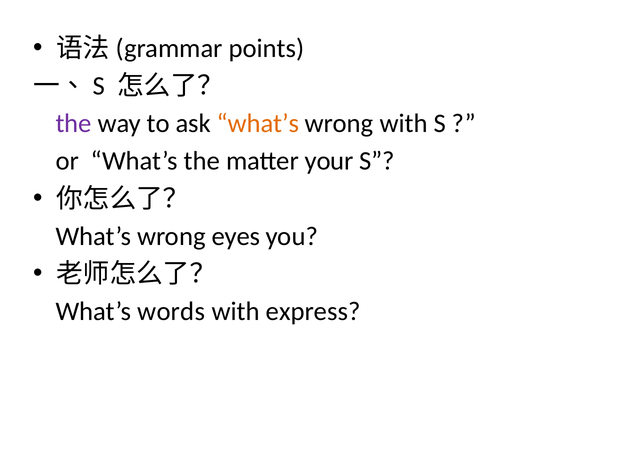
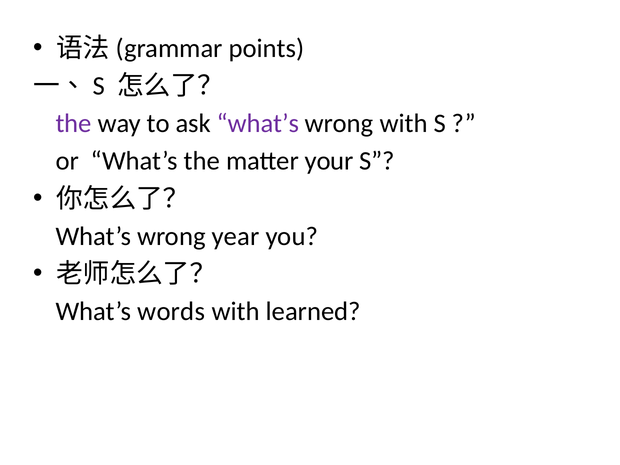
what’s at (258, 124) colour: orange -> purple
eyes: eyes -> year
express: express -> learned
